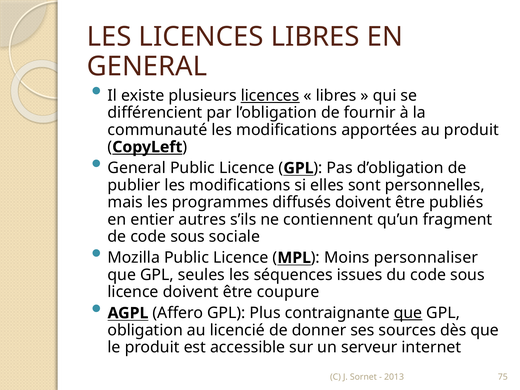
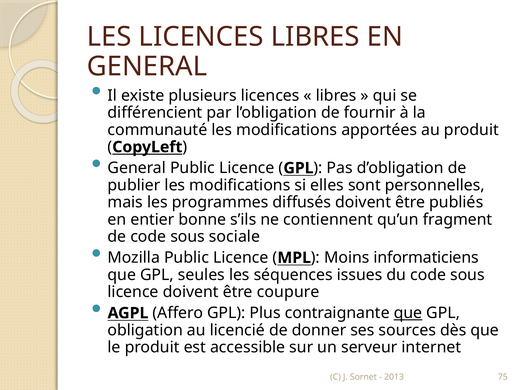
licences at (270, 96) underline: present -> none
autres: autres -> bonne
personnaliser: personnaliser -> informaticiens
